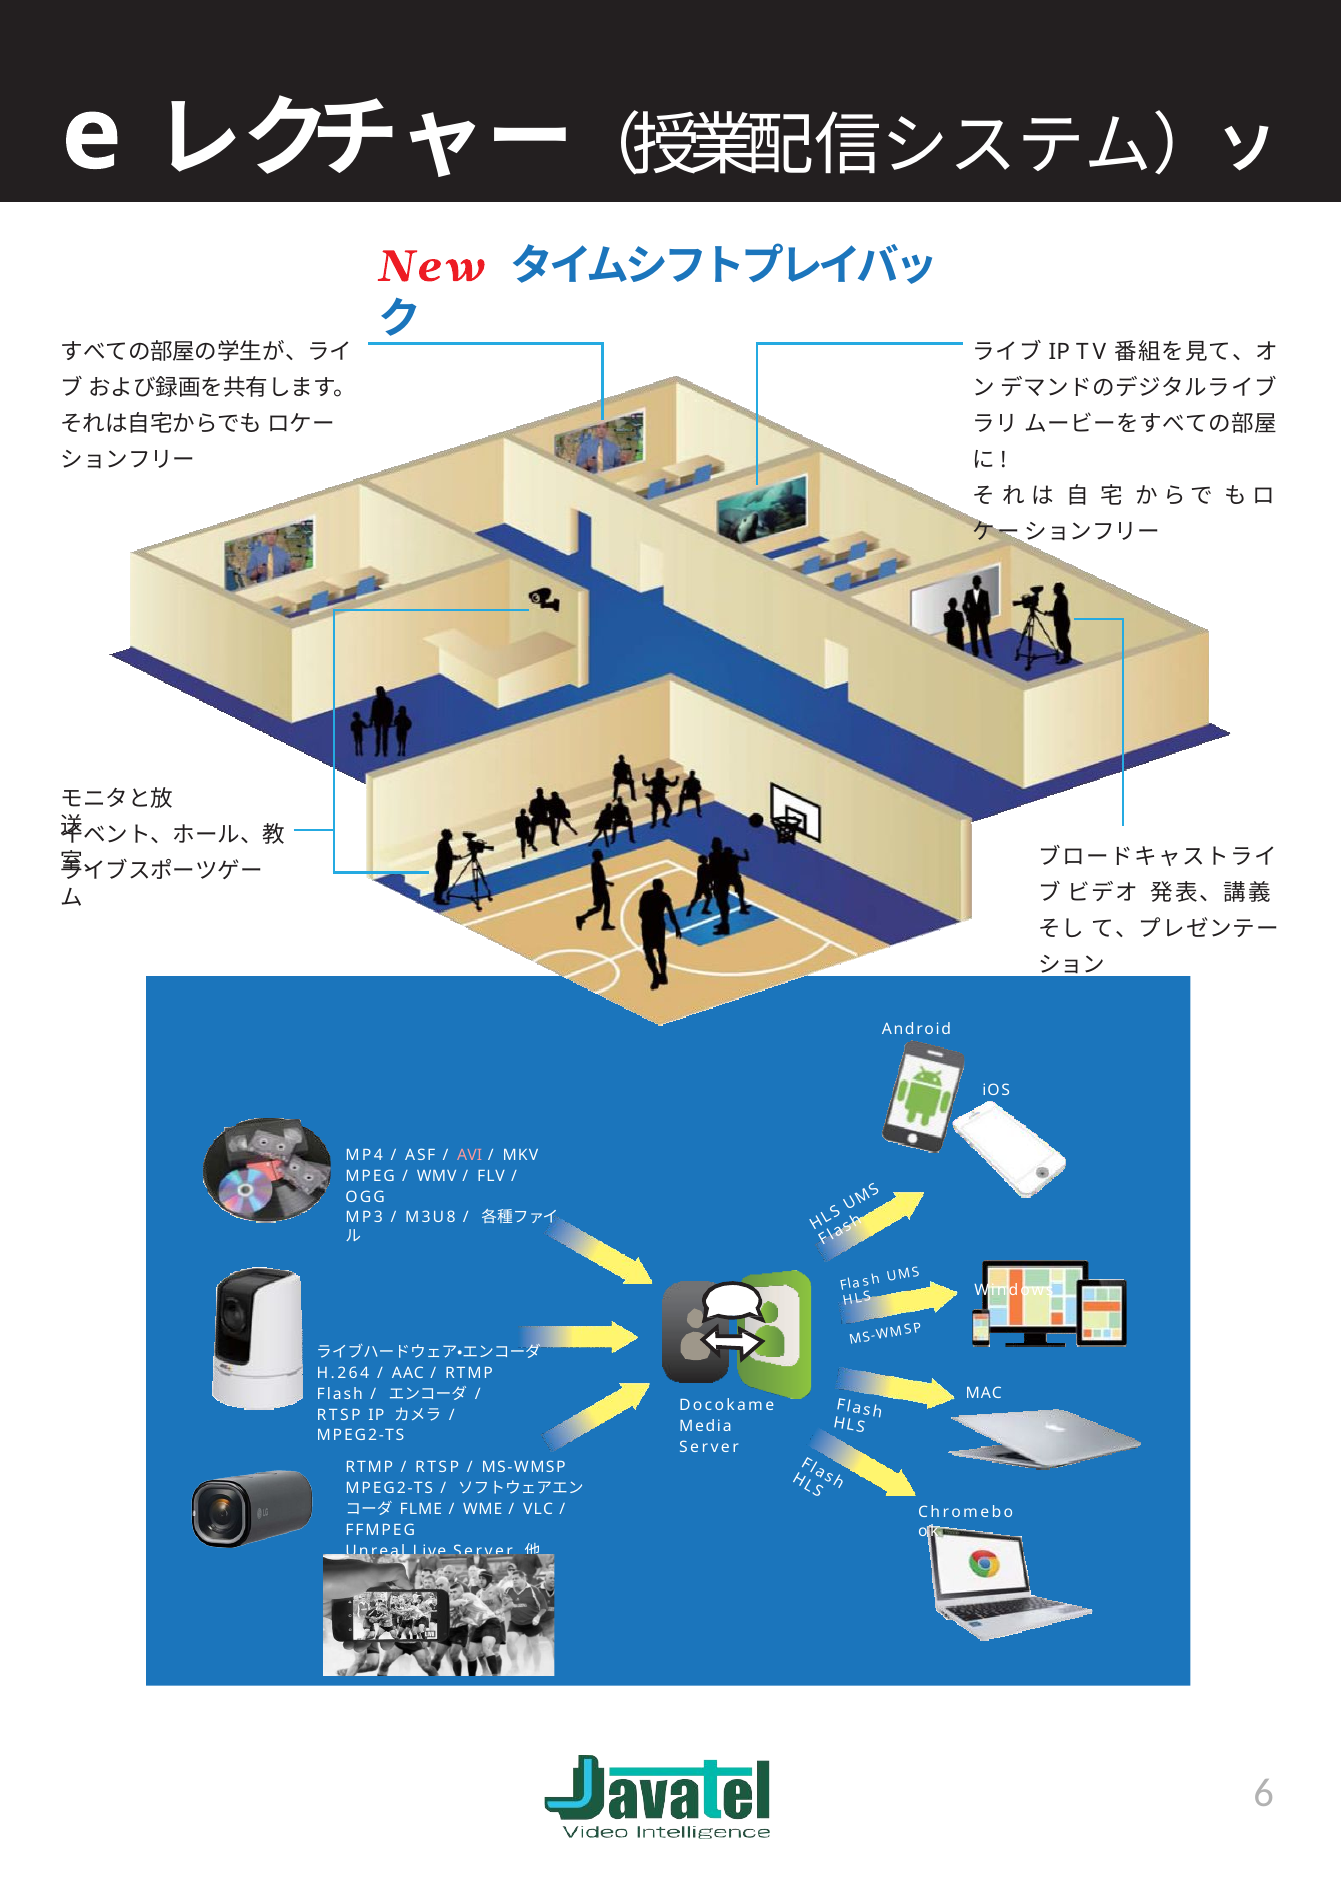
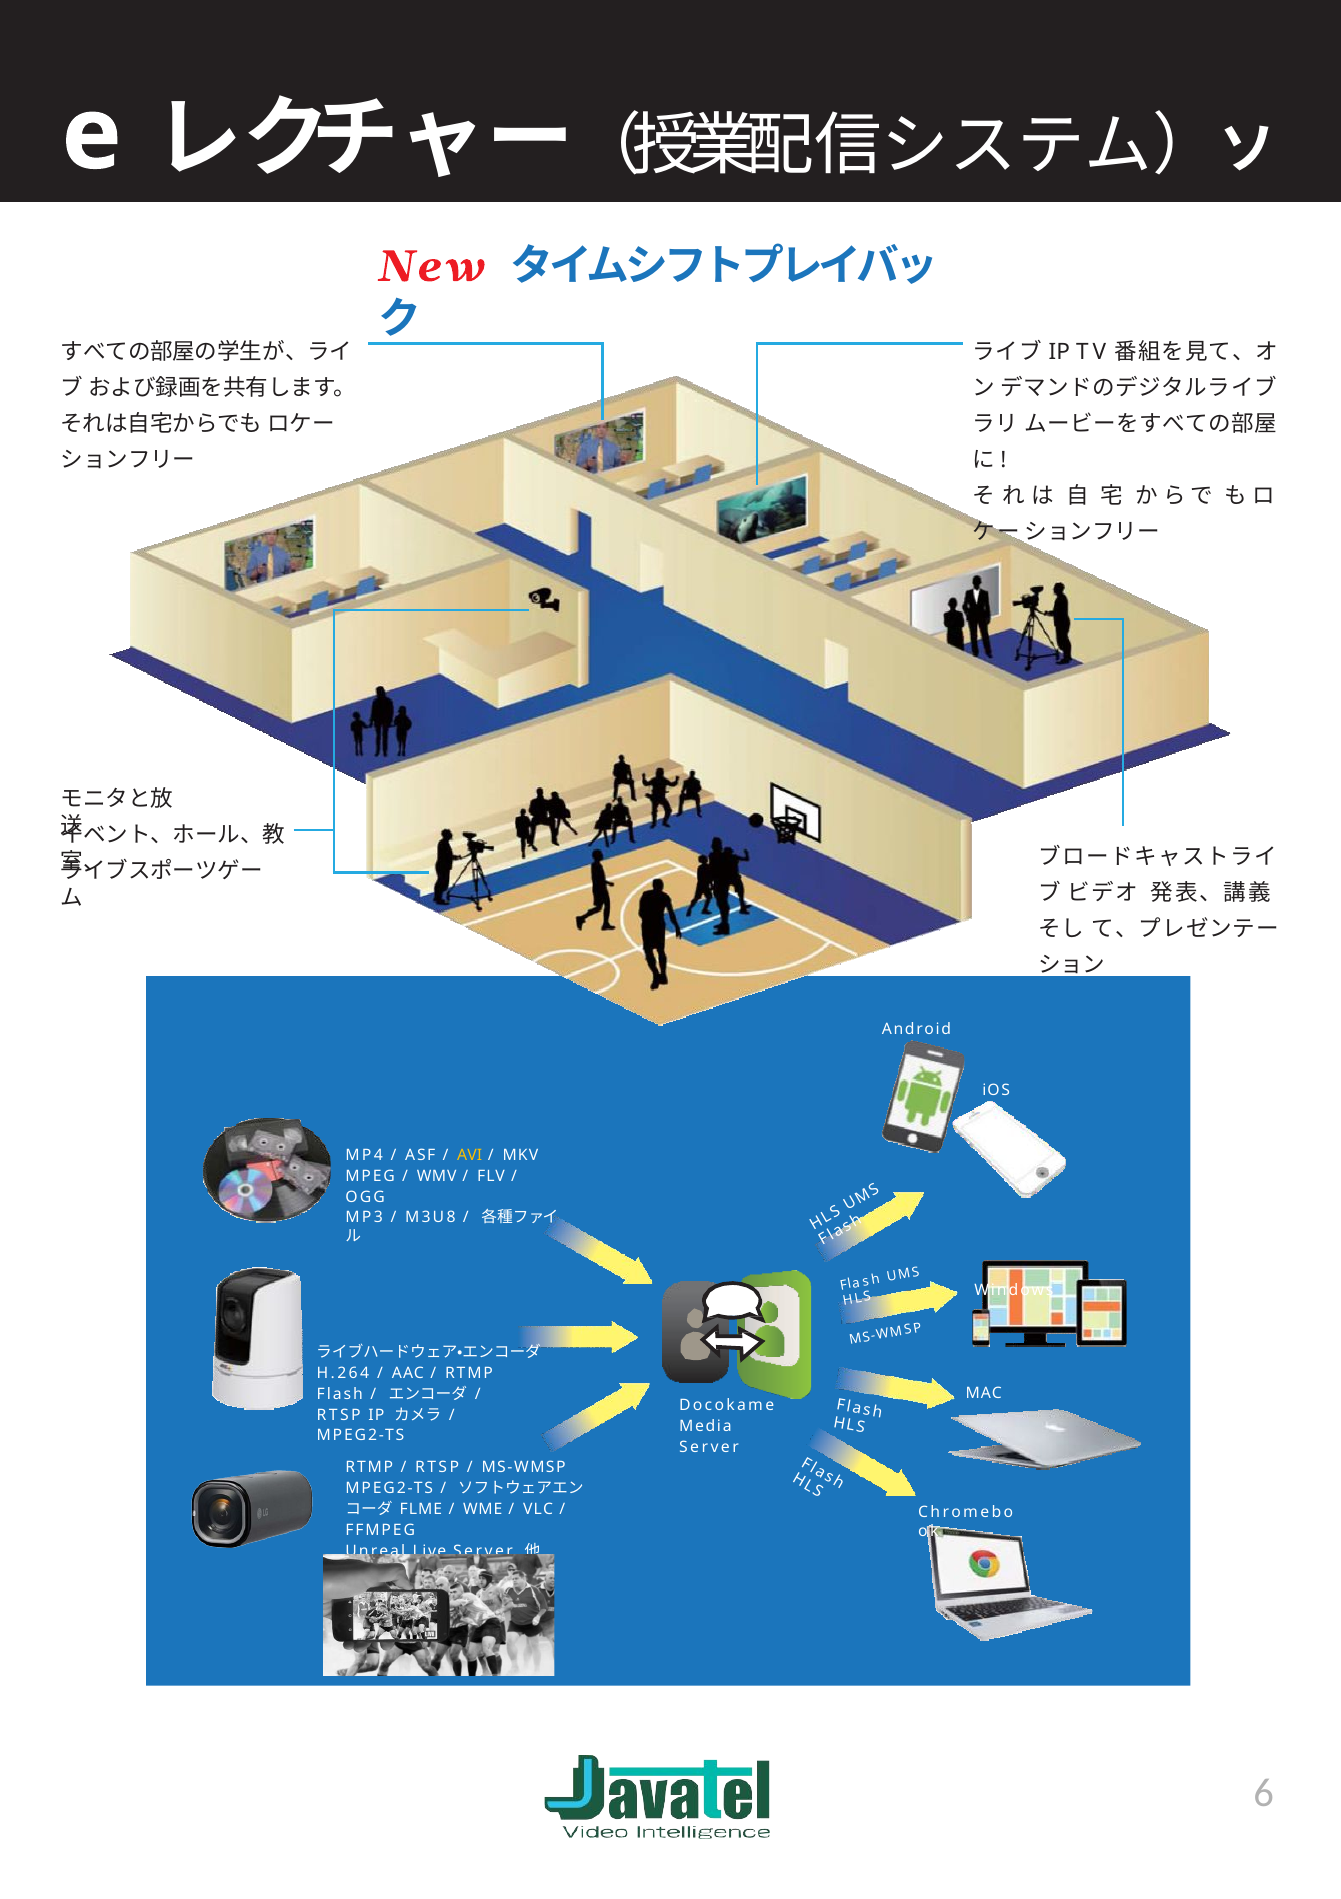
AVI colour: pink -> yellow
